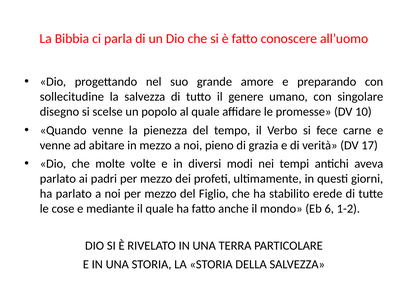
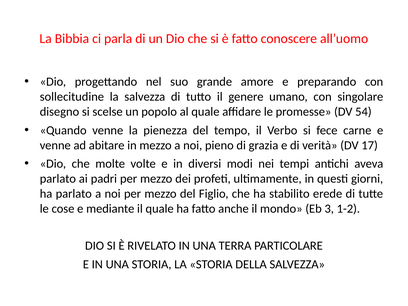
10: 10 -> 54
6: 6 -> 3
